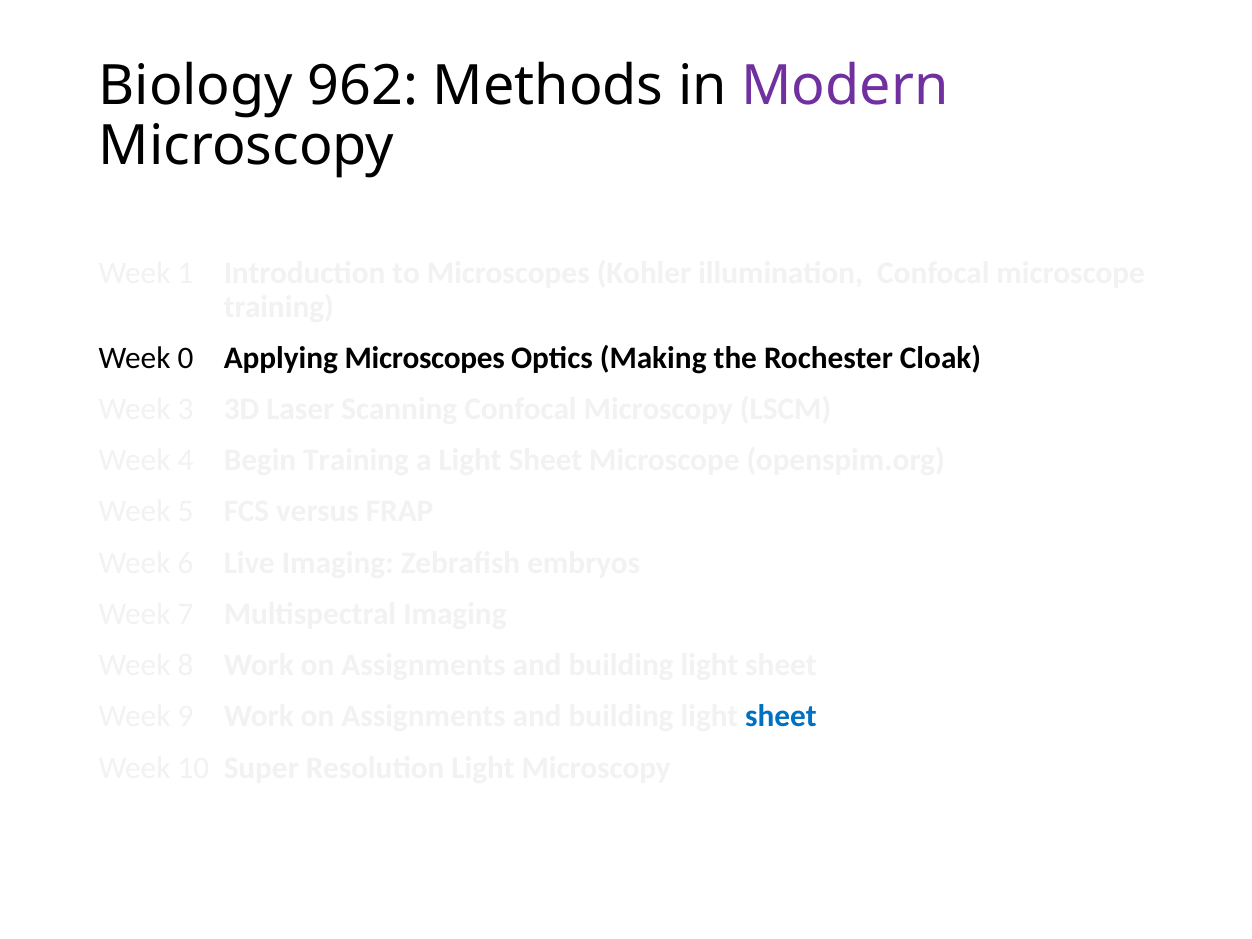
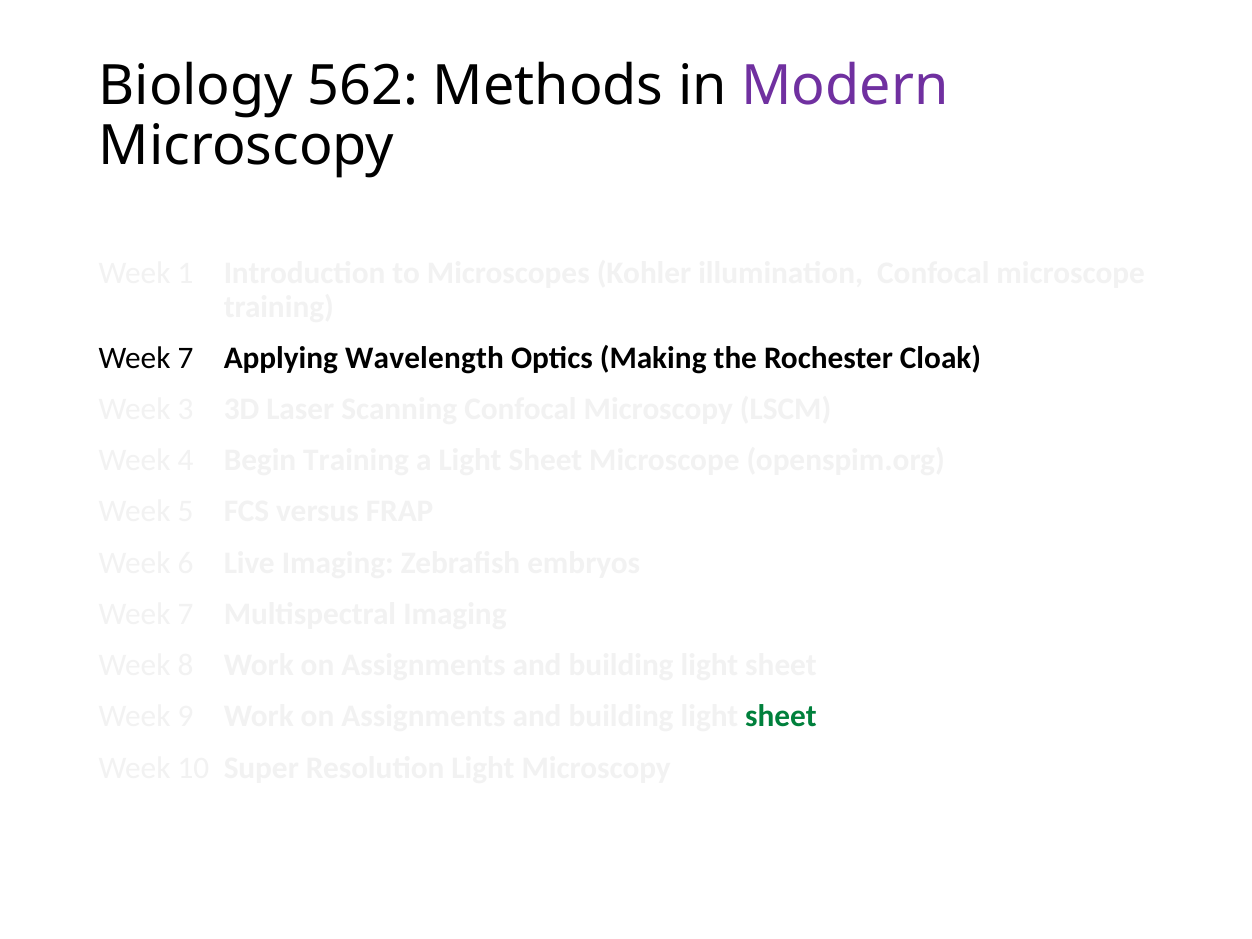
962: 962 -> 562
0 at (186, 358): 0 -> 7
Applying Microscopes: Microscopes -> Wavelength
sheet at (781, 716) colour: blue -> green
